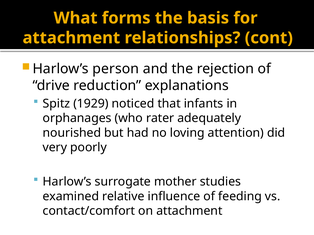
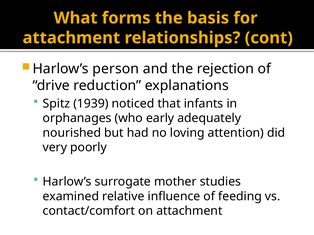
1929: 1929 -> 1939
rater: rater -> early
